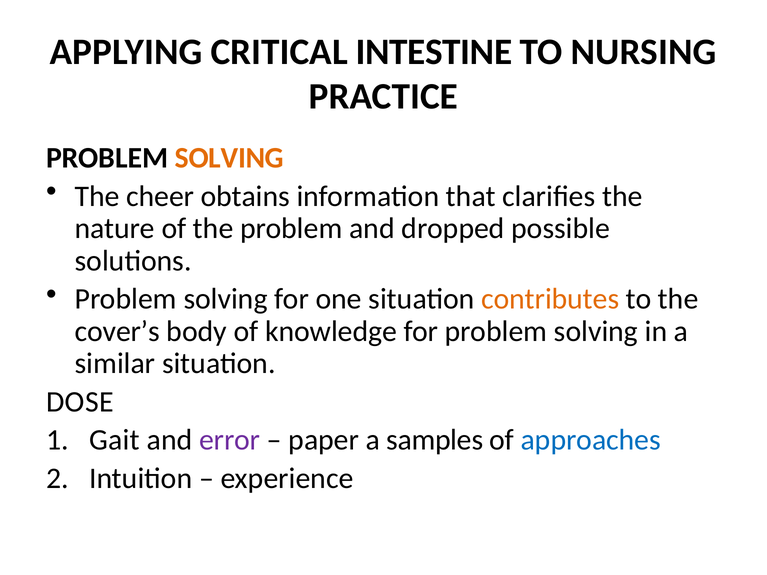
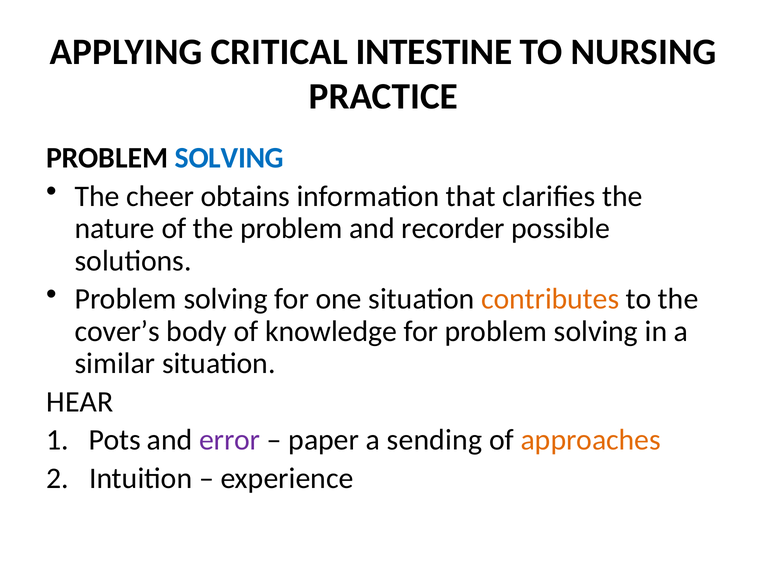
SOLVING at (229, 158) colour: orange -> blue
dropped: dropped -> recorder
DOSE: DOSE -> HEAR
Gait: Gait -> Pots
samples: samples -> sending
approaches colour: blue -> orange
